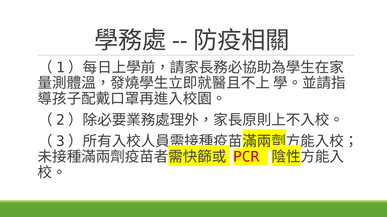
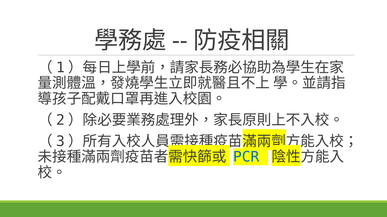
PCR colour: red -> blue
